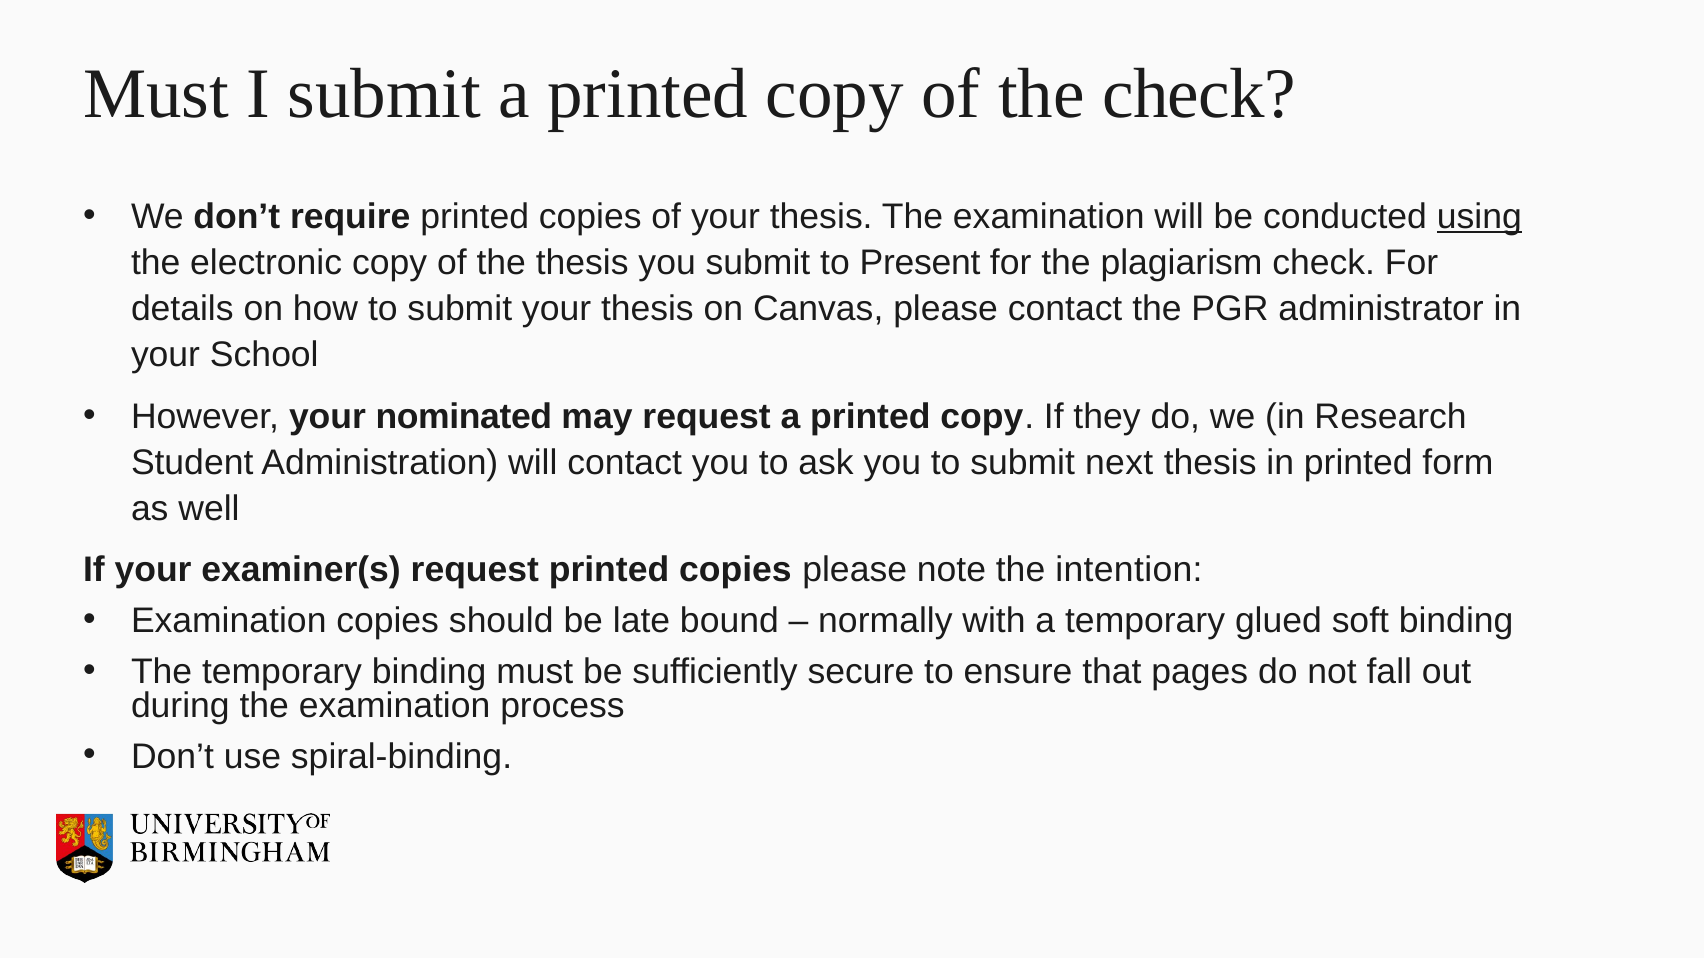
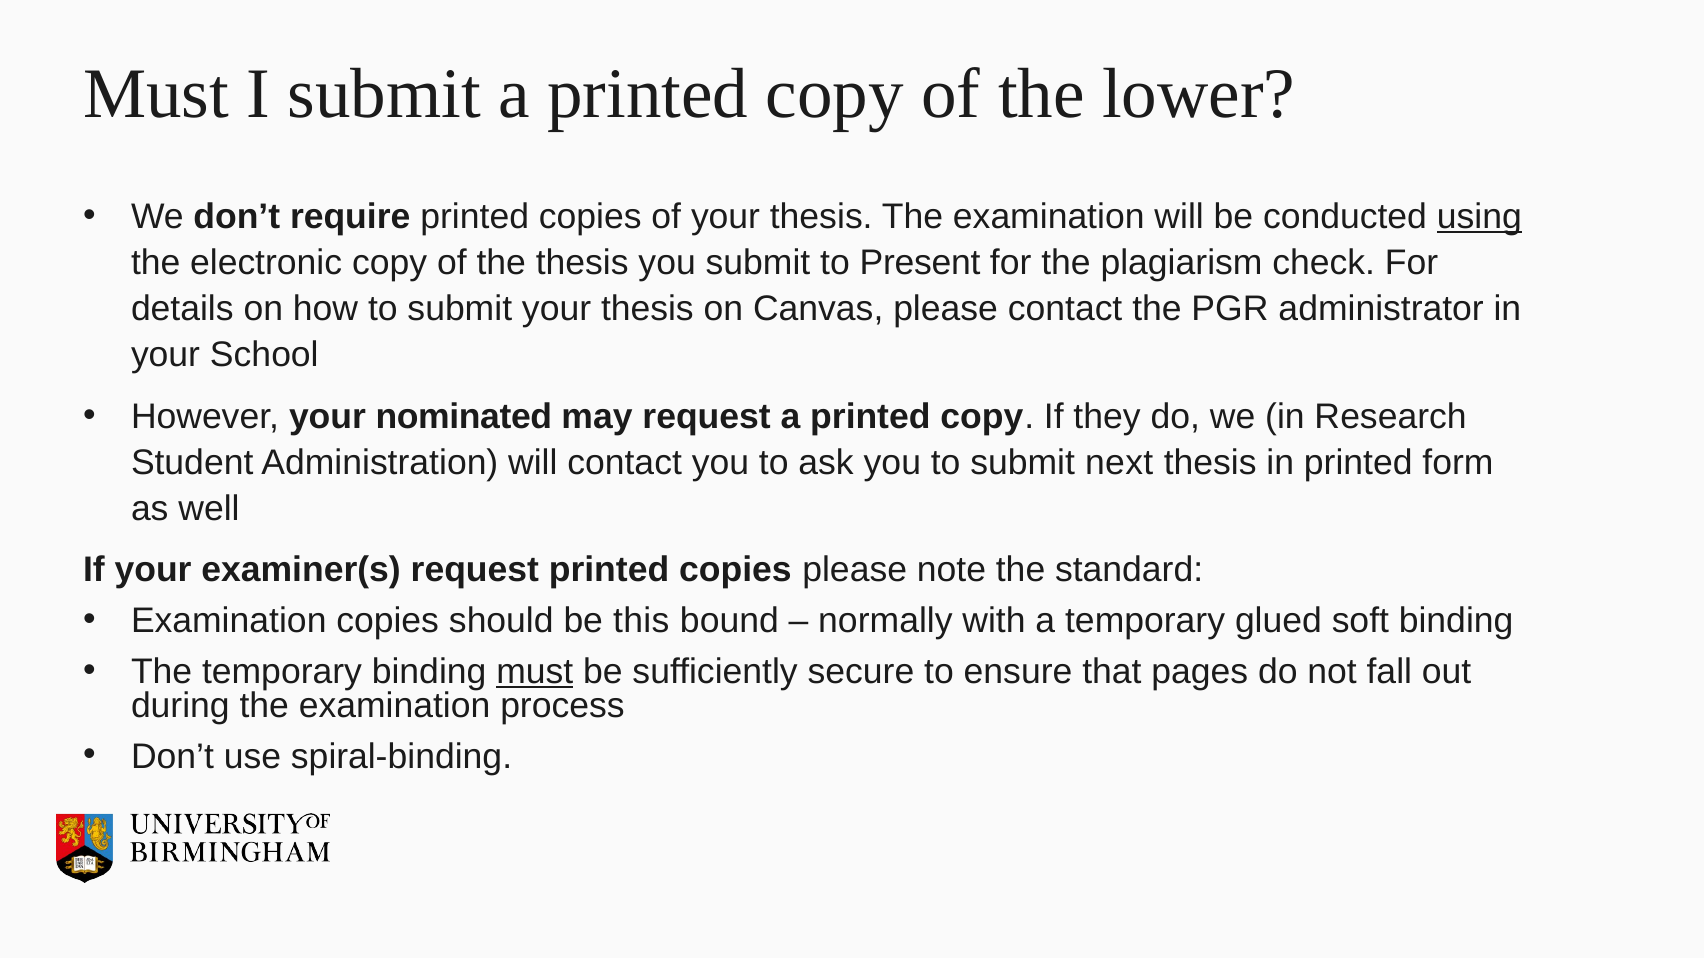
the check: check -> lower
intention: intention -> standard
late: late -> this
must at (535, 672) underline: none -> present
